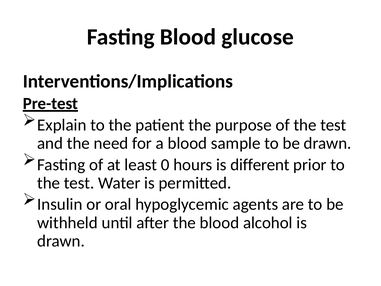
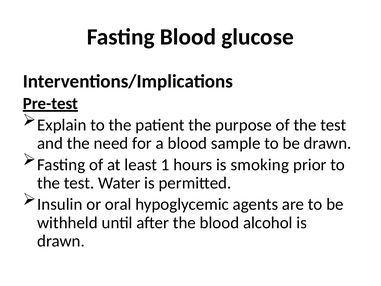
0: 0 -> 1
different: different -> smoking
